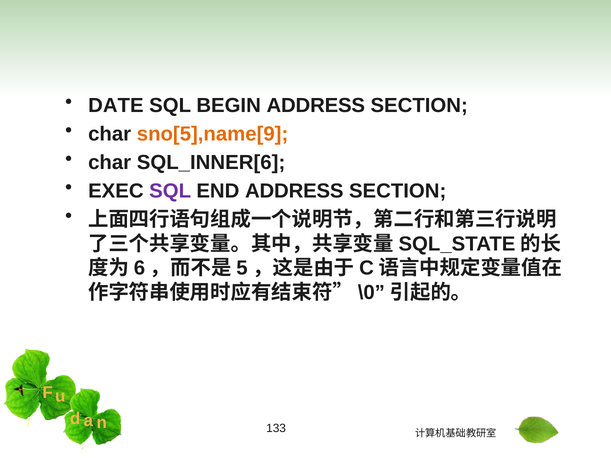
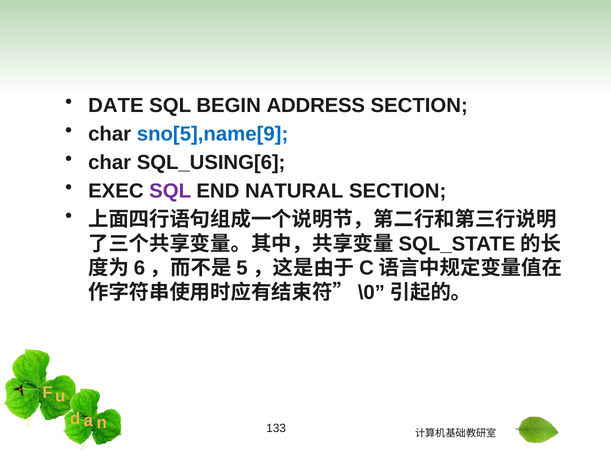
sno[5],name[9 colour: orange -> blue
SQL_INNER[6: SQL_INNER[6 -> SQL_USING[6
END ADDRESS: ADDRESS -> NATURAL
